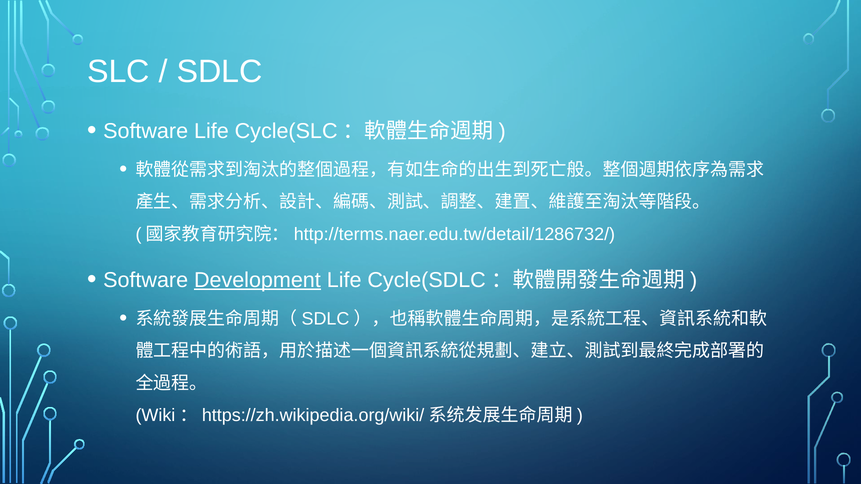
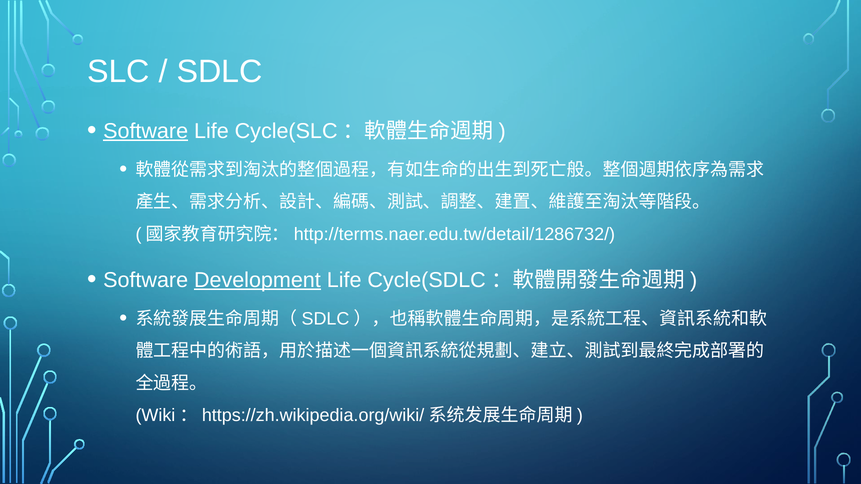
Software at (146, 131) underline: none -> present
